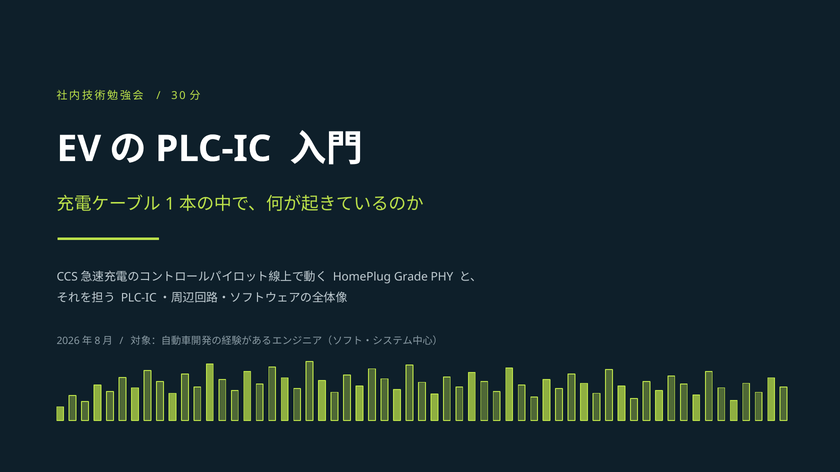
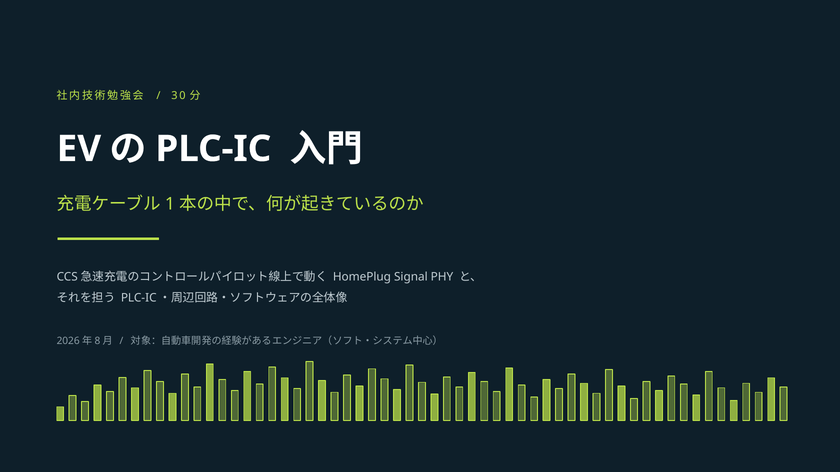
Grade: Grade -> Signal
